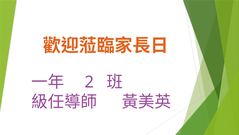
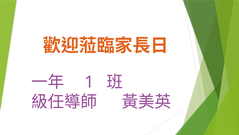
2: 2 -> 1
